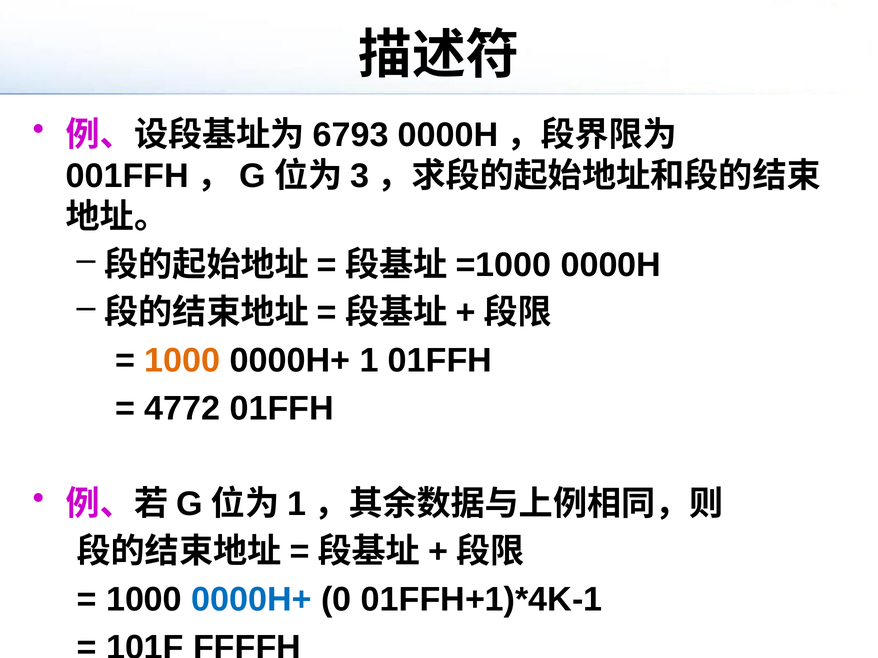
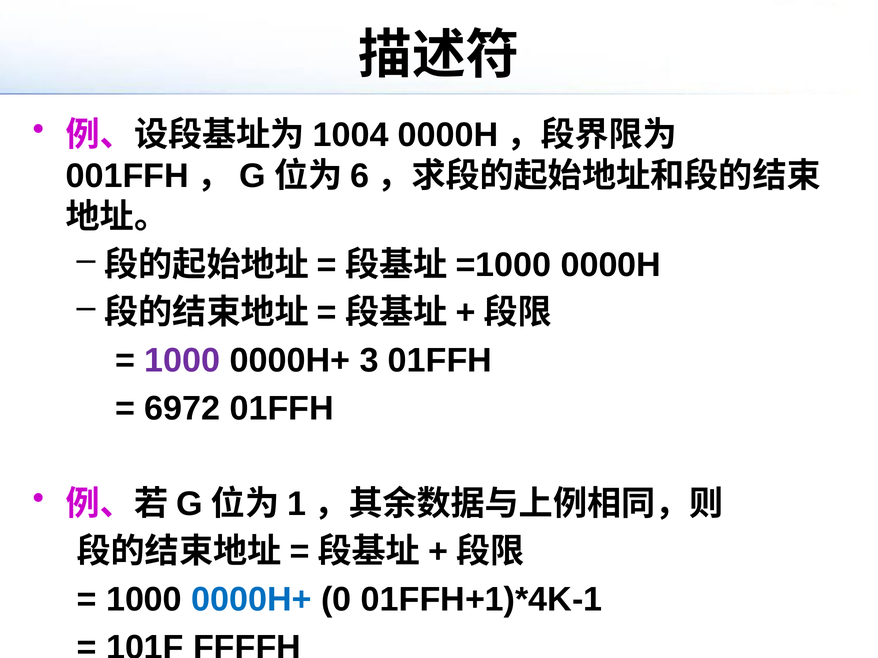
6793: 6793 -> 1004
3: 3 -> 6
1000 at (182, 361) colour: orange -> purple
0000H+ 1: 1 -> 3
4772: 4772 -> 6972
